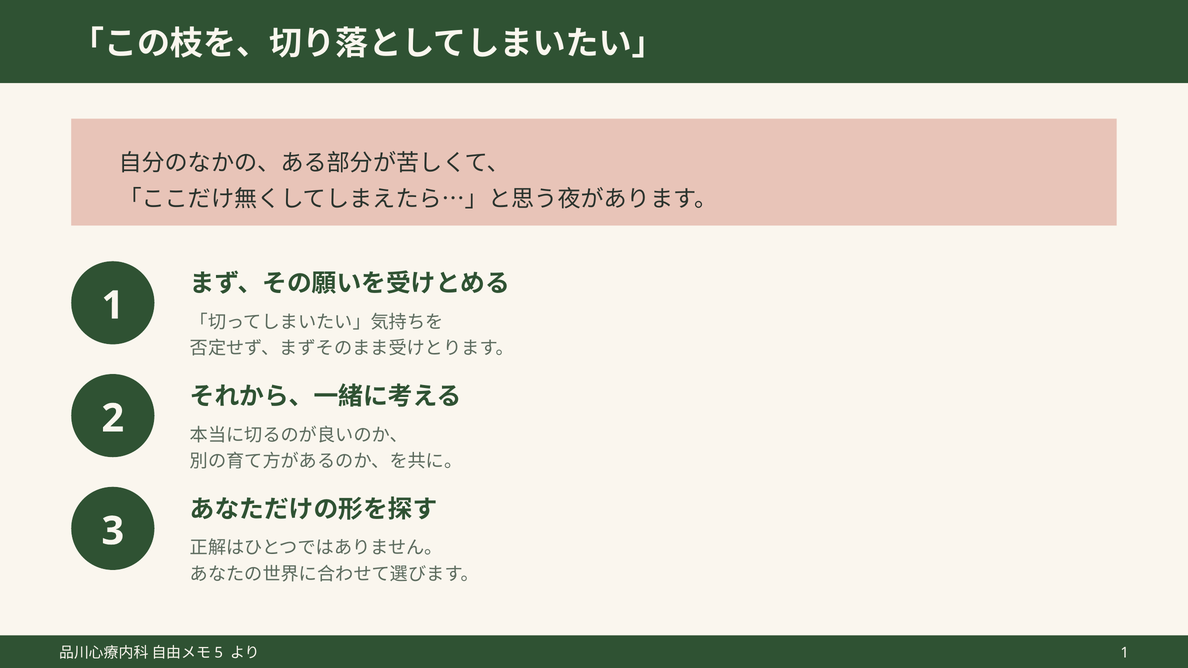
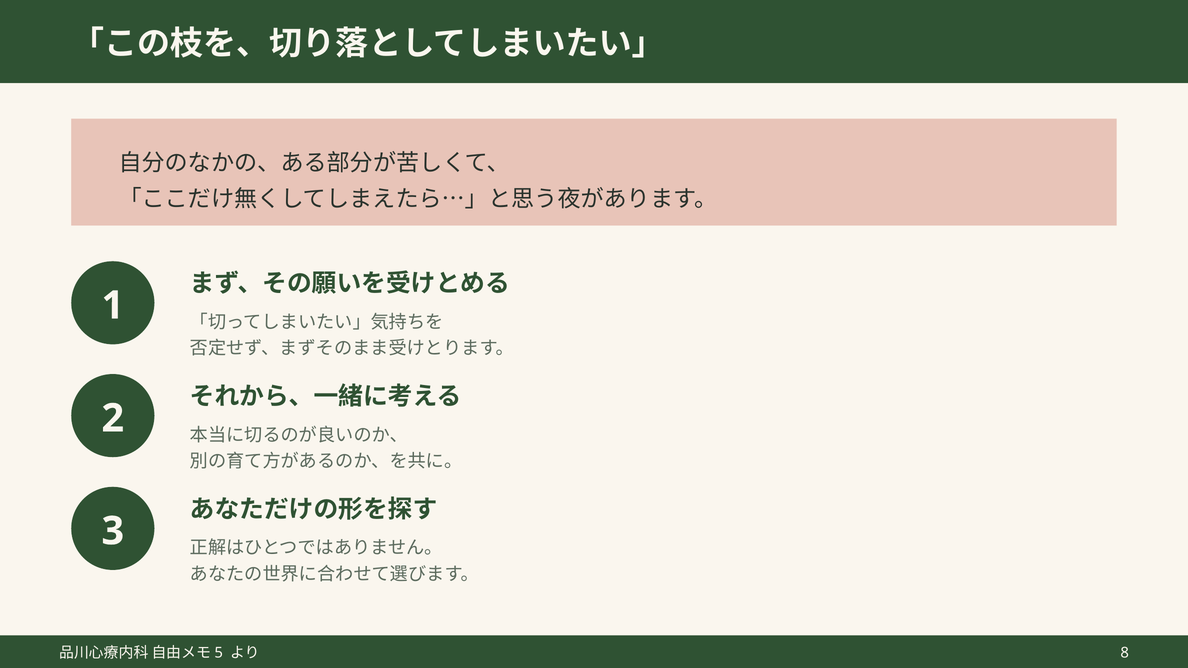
1 at (1125, 653): 1 -> 8
